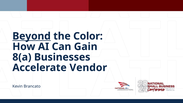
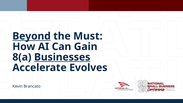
Color: Color -> Must
Businesses underline: none -> present
Vendor: Vendor -> Evolves
